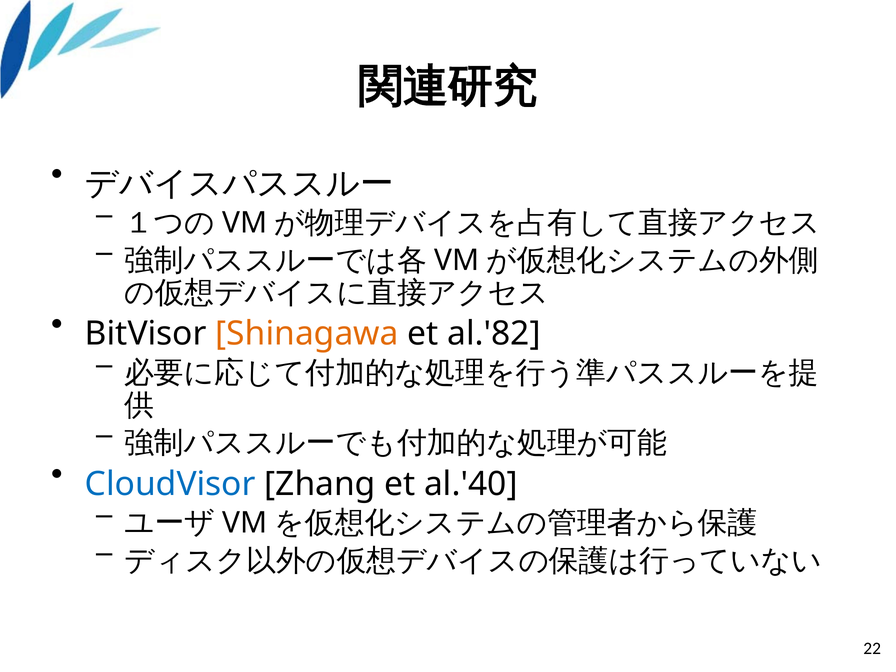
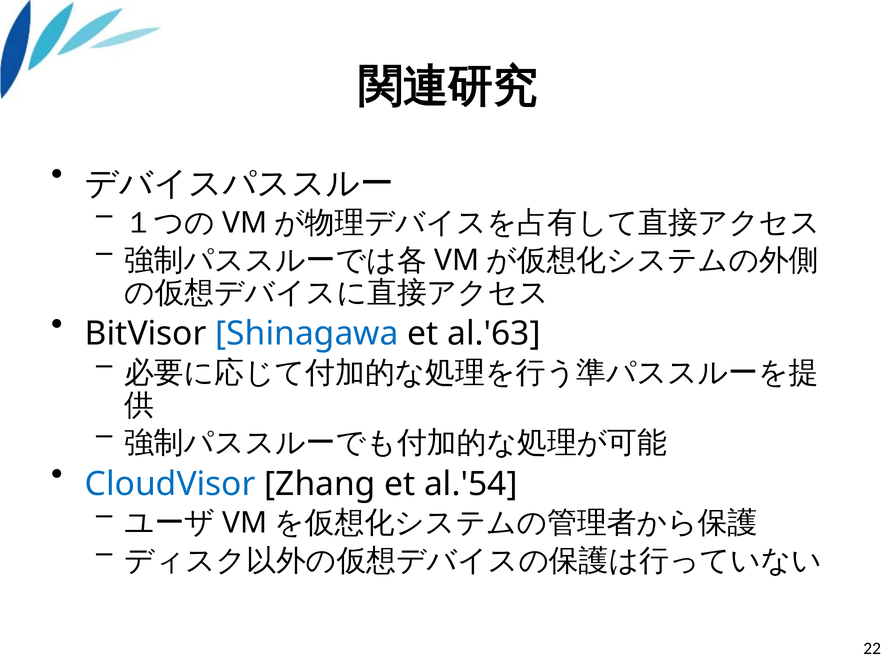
Shinagawa colour: orange -> blue
al.'82: al.'82 -> al.'63
al.'40: al.'40 -> al.'54
